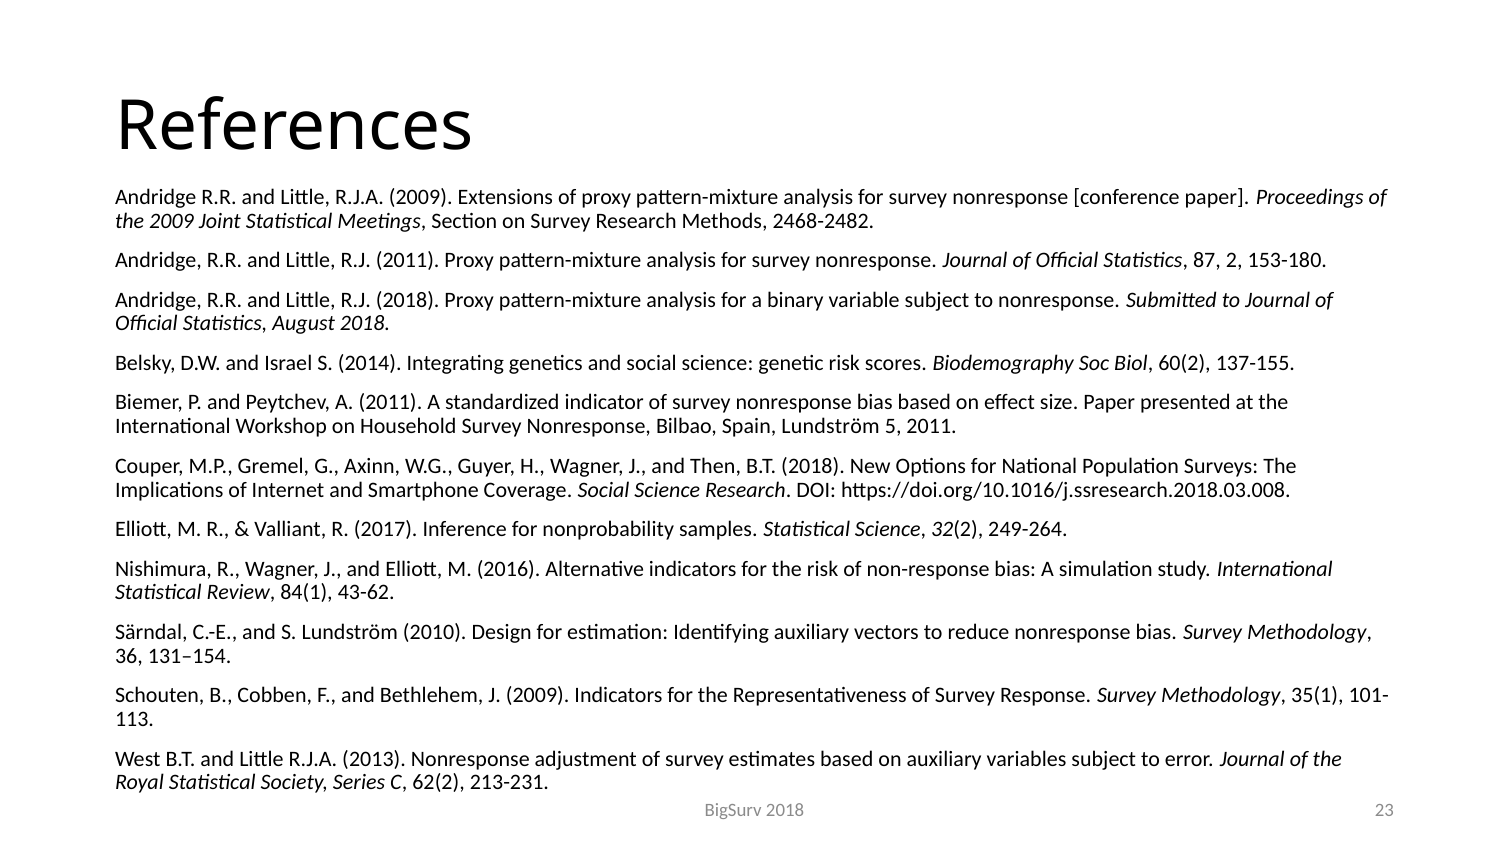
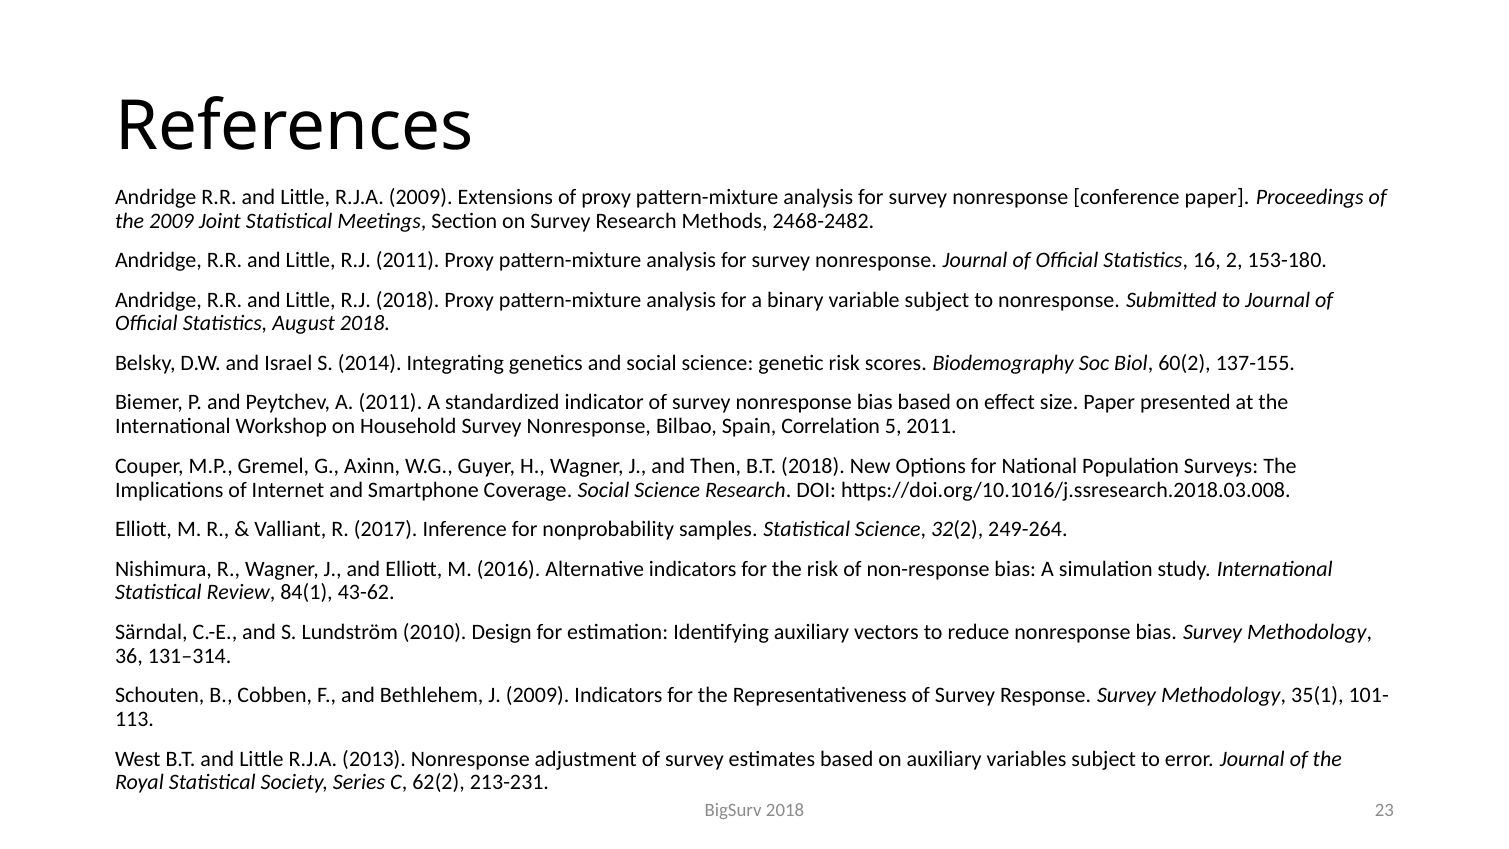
87: 87 -> 16
Spain Lundström: Lundström -> Correlation
131–154: 131–154 -> 131–314
